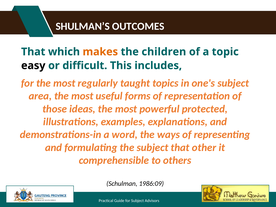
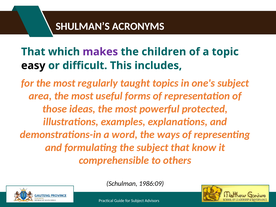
OUTCOMES: OUTCOMES -> ACRONYMS
makes colour: orange -> purple
other: other -> know
